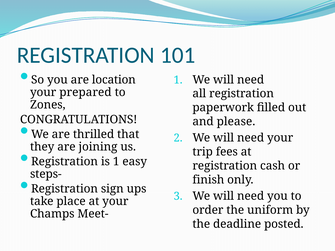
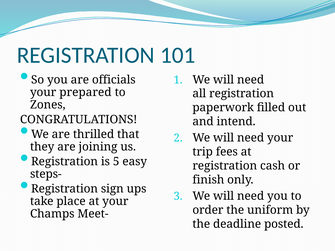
location: location -> officials
please: please -> intend
is 1: 1 -> 5
